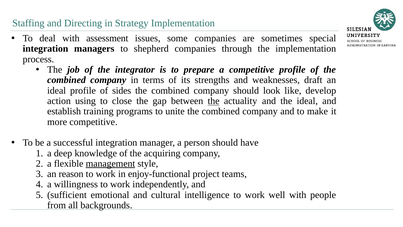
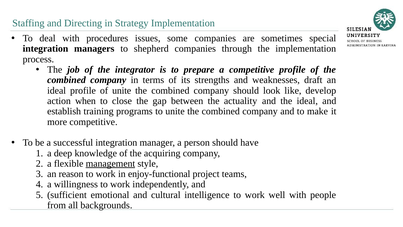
assessment: assessment -> procedures
of sides: sides -> unite
using: using -> when
the at (214, 101) underline: present -> none
